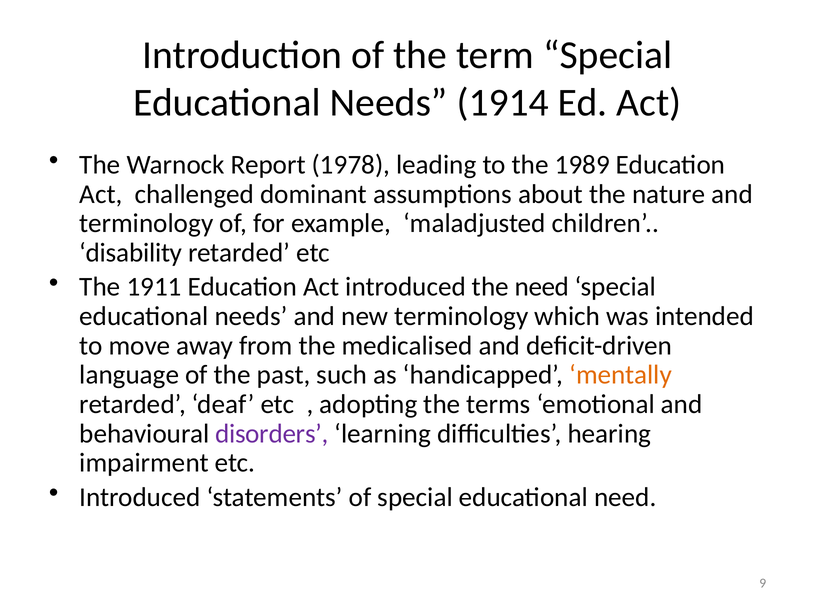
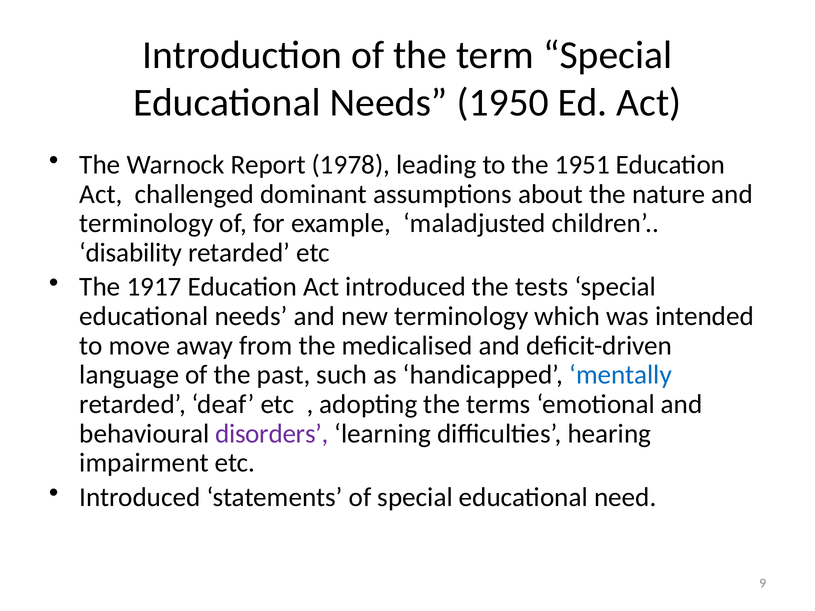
1914: 1914 -> 1950
1989: 1989 -> 1951
1911: 1911 -> 1917
the need: need -> tests
mentally colour: orange -> blue
